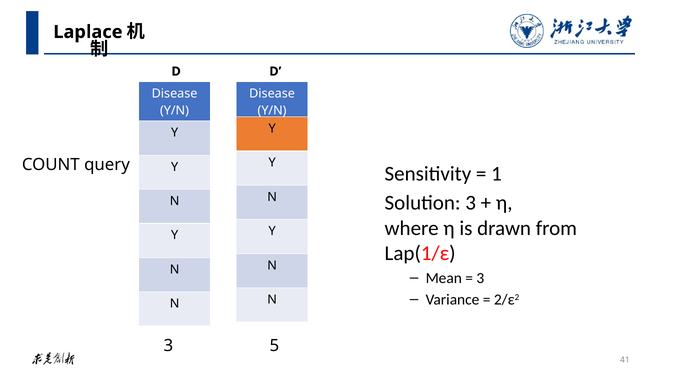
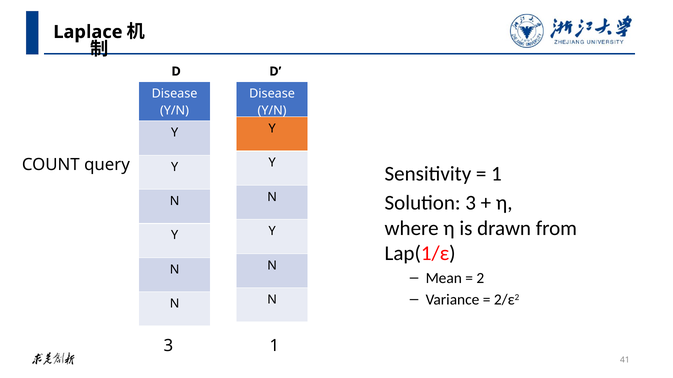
3 at (480, 278): 3 -> 2
3 5: 5 -> 1
